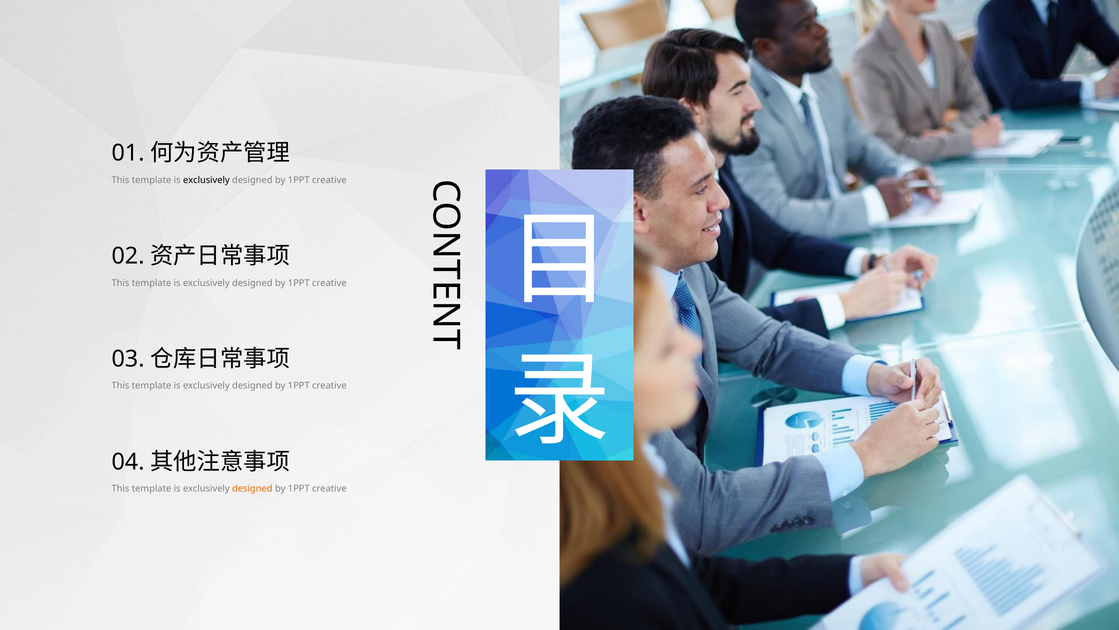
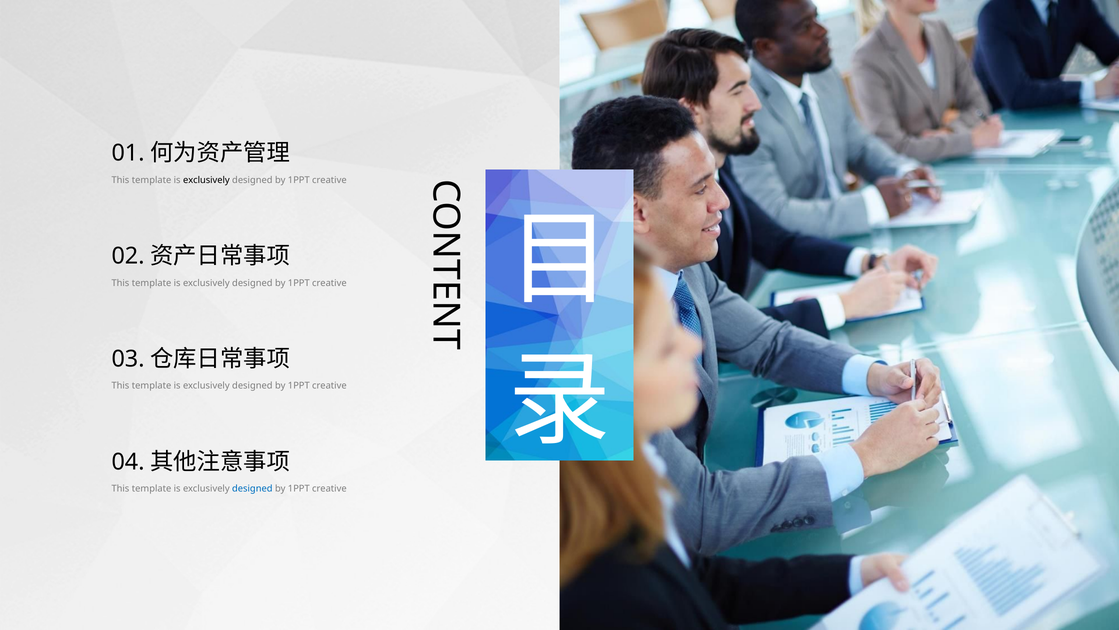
designed at (252, 489) colour: orange -> blue
